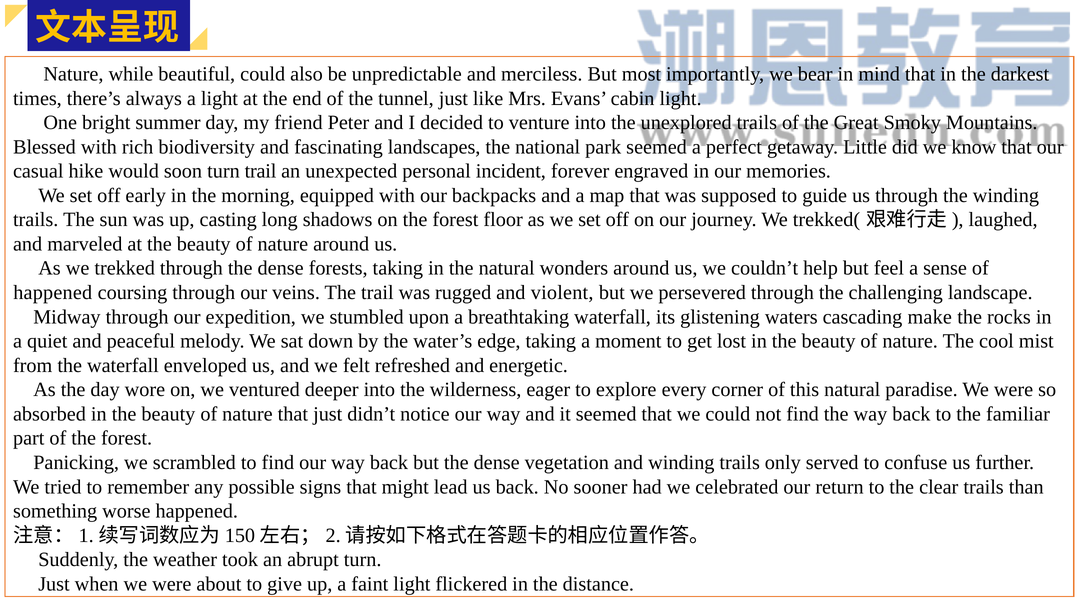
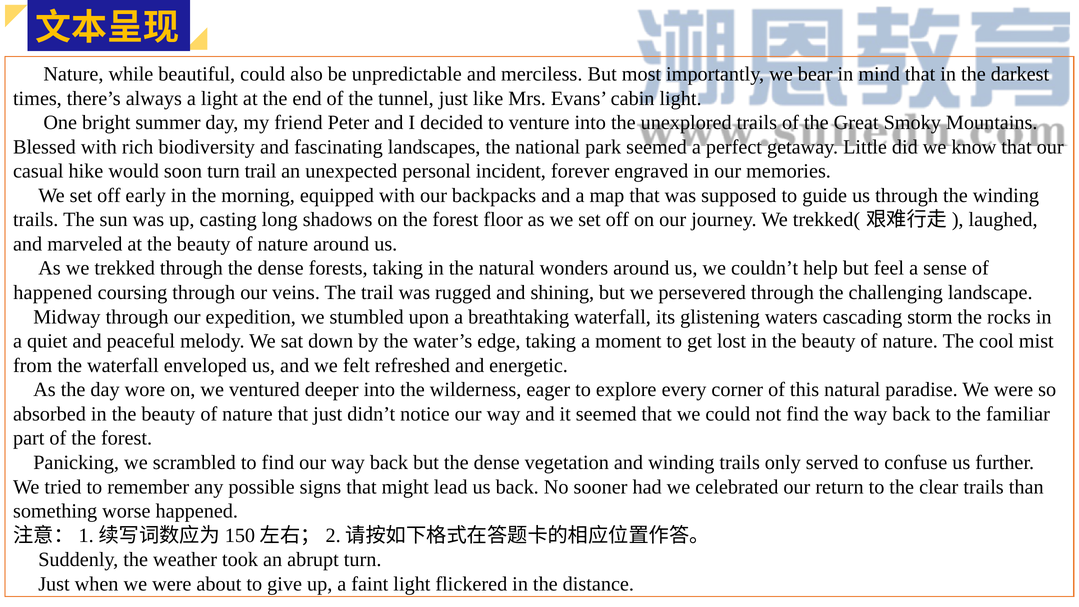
violent: violent -> shining
make: make -> storm
